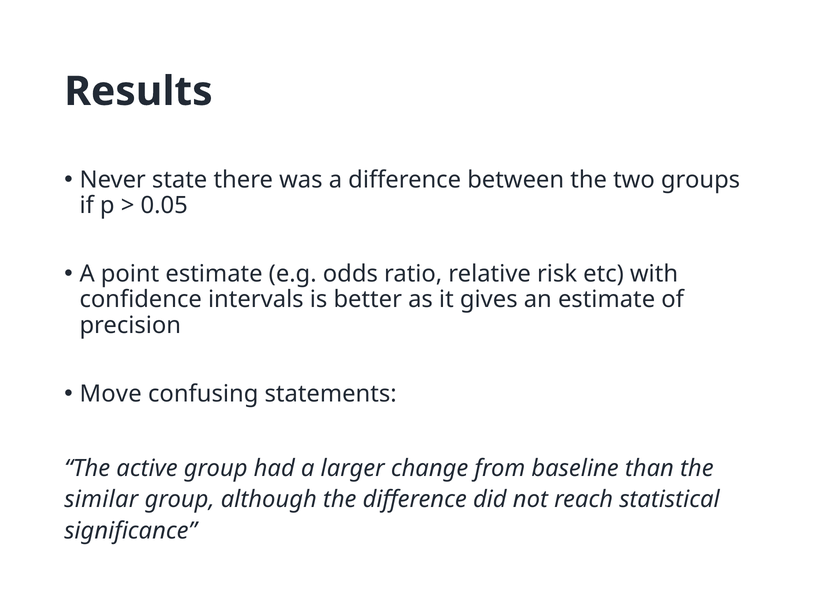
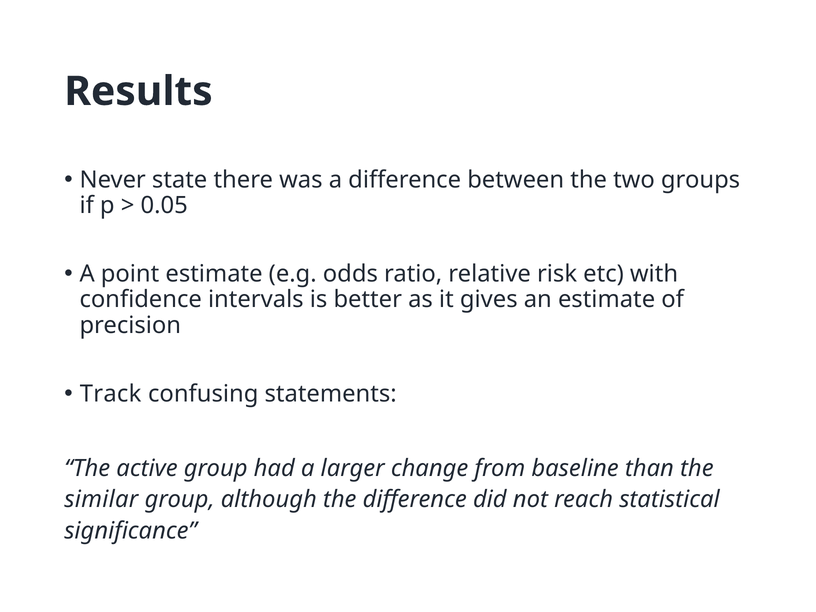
Move: Move -> Track
